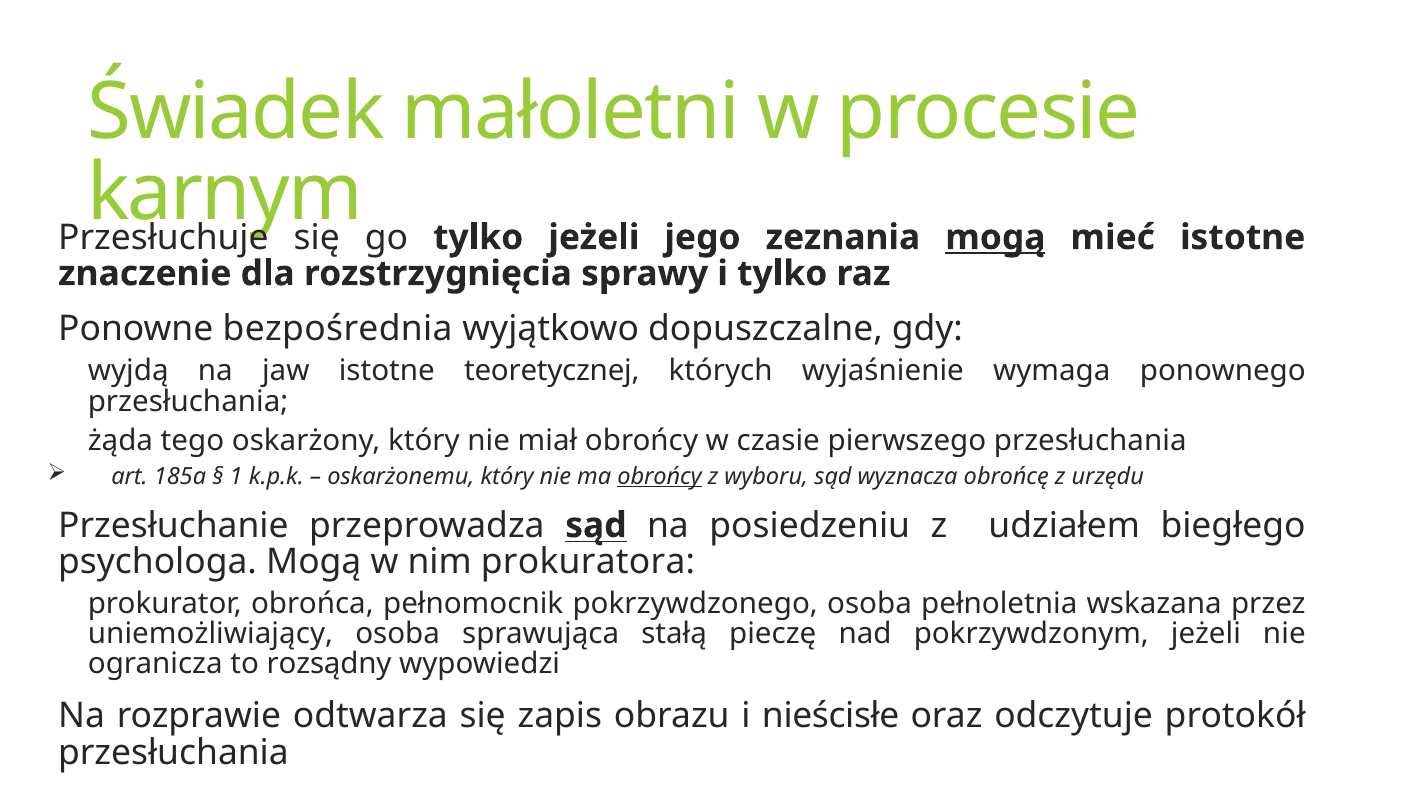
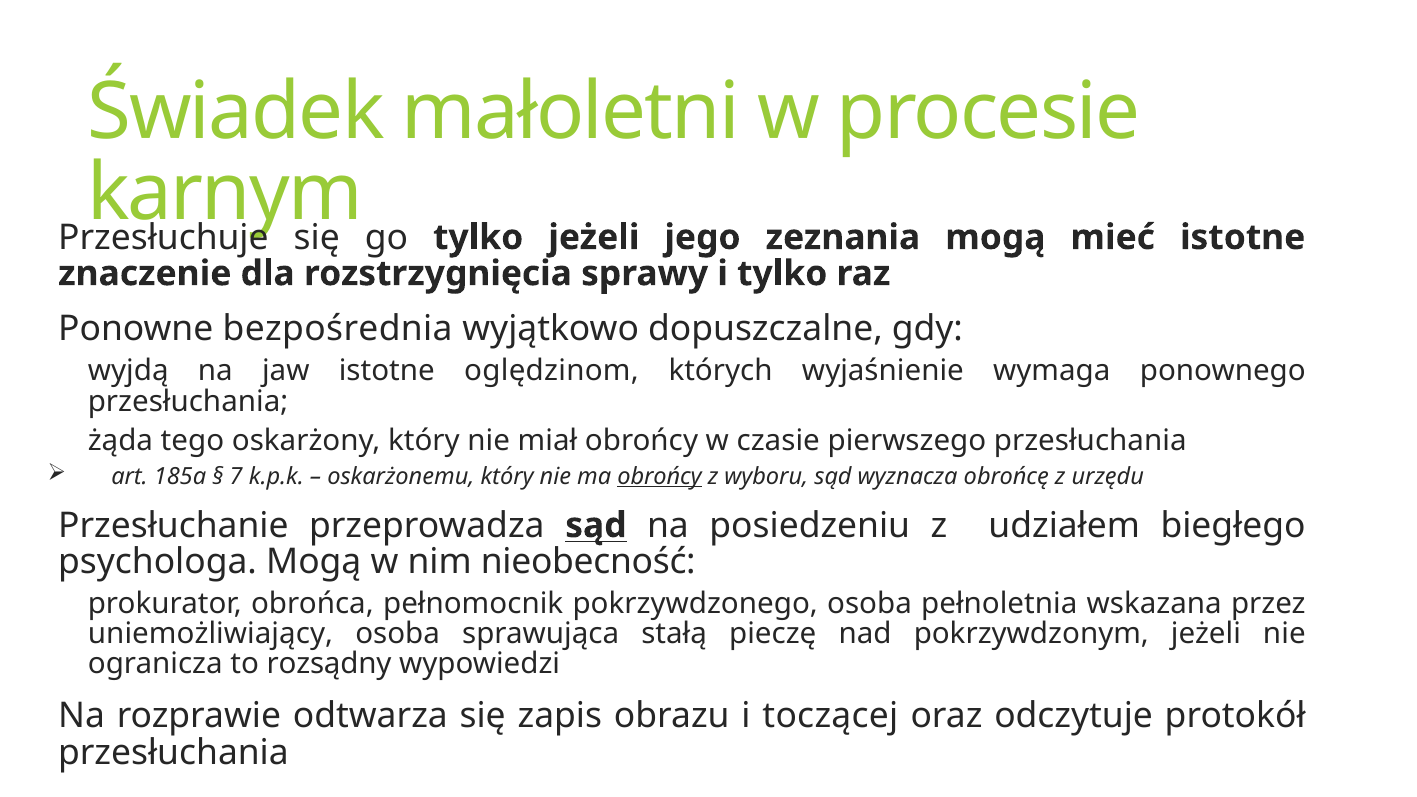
mogą at (995, 237) underline: present -> none
teoretycznej: teoretycznej -> oględzinom
1: 1 -> 7
prokuratora: prokuratora -> nieobecność
nieścisłe: nieścisłe -> toczącej
